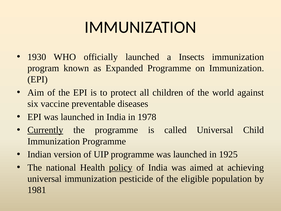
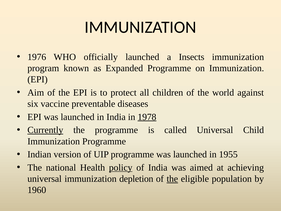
1930: 1930 -> 1976
1978 underline: none -> present
1925: 1925 -> 1955
pesticide: pesticide -> depletion
the at (172, 179) underline: none -> present
1981: 1981 -> 1960
